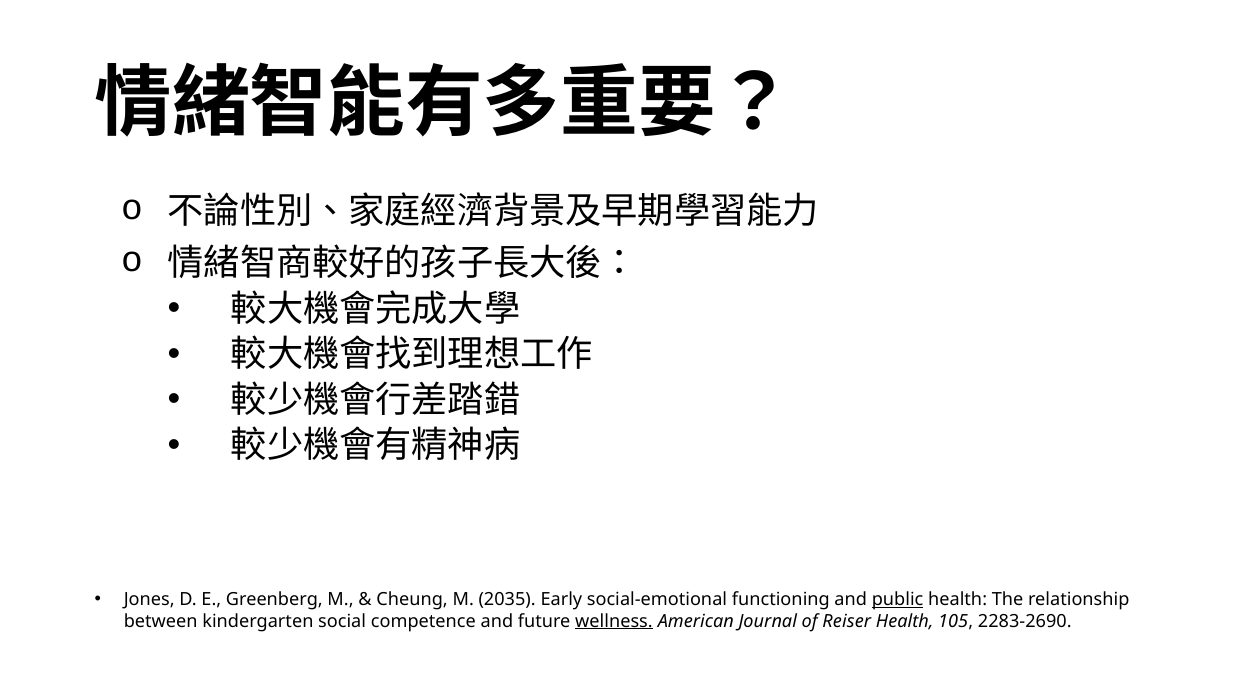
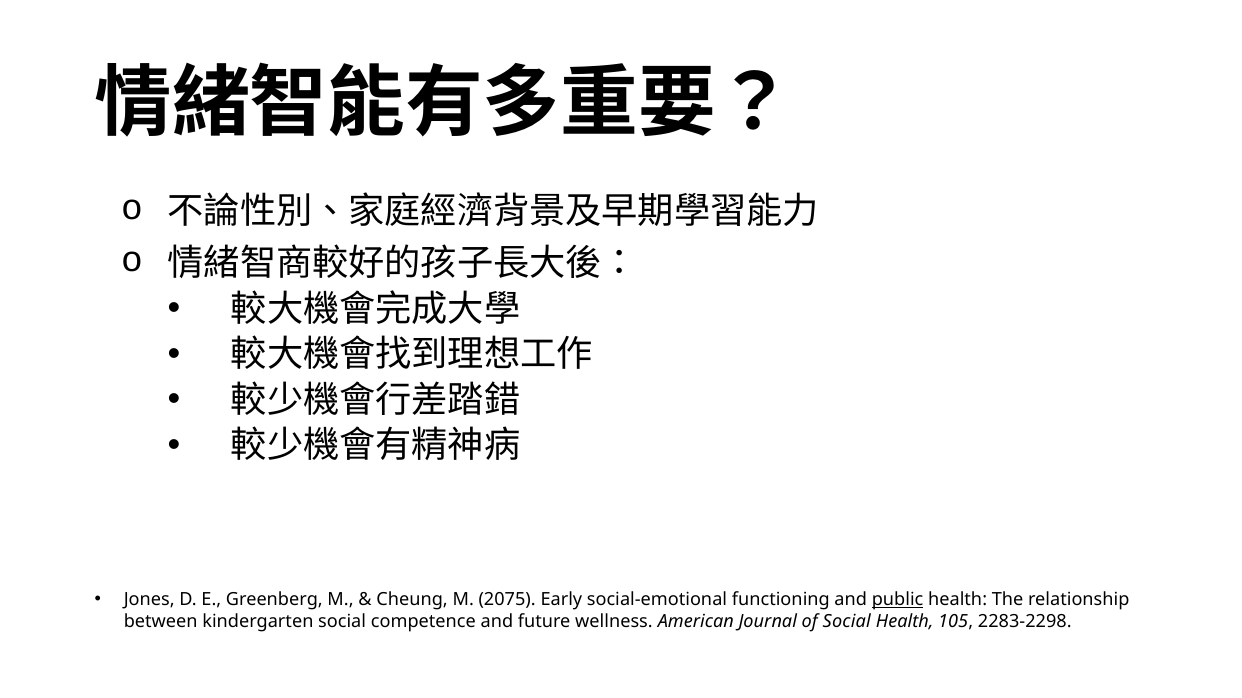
2035: 2035 -> 2075
wellness underline: present -> none
of Reiser: Reiser -> Social
2283-2690: 2283-2690 -> 2283-2298
